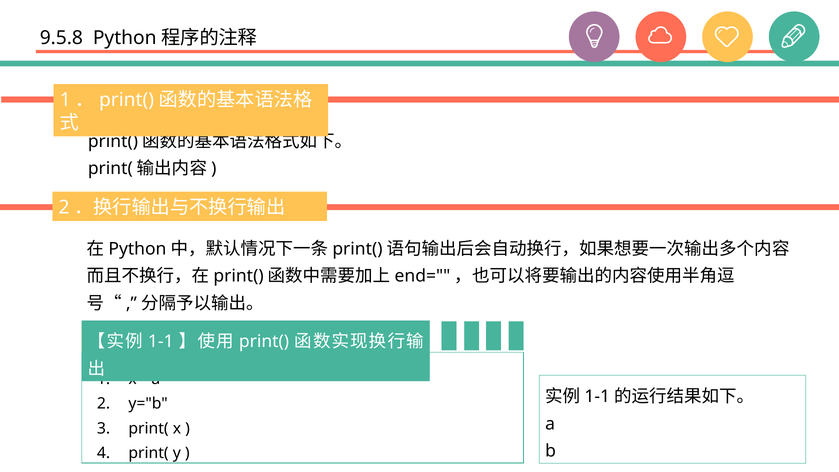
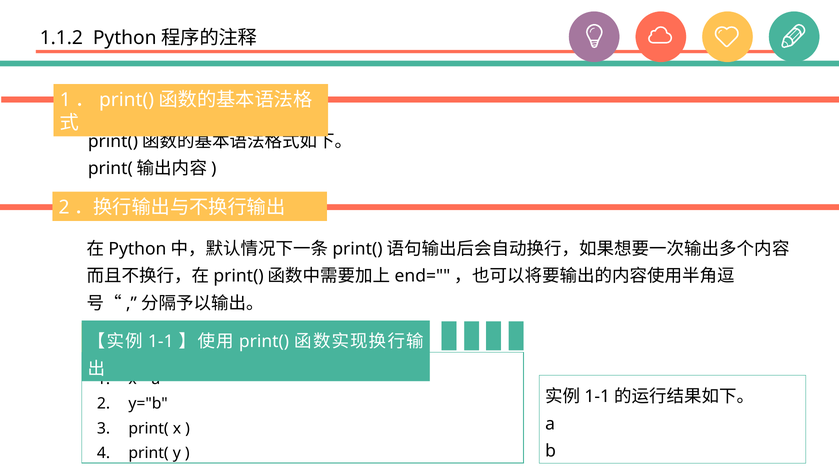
9.5.8: 9.5.8 -> 1.1.2
